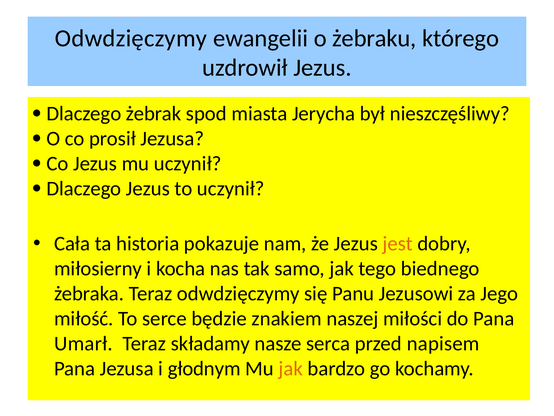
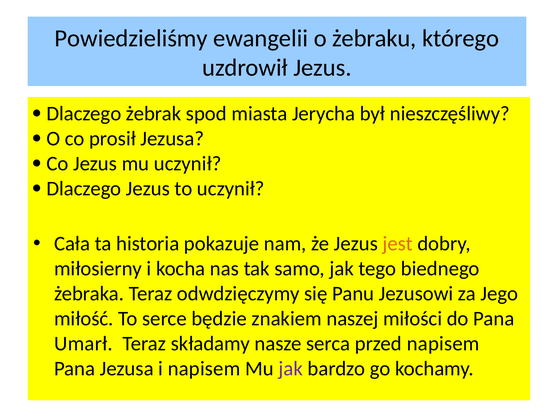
Odwdzięczymy at (131, 38): Odwdzięczymy -> Powiedzieliśmy
i głodnym: głodnym -> napisem
jak at (291, 368) colour: orange -> purple
